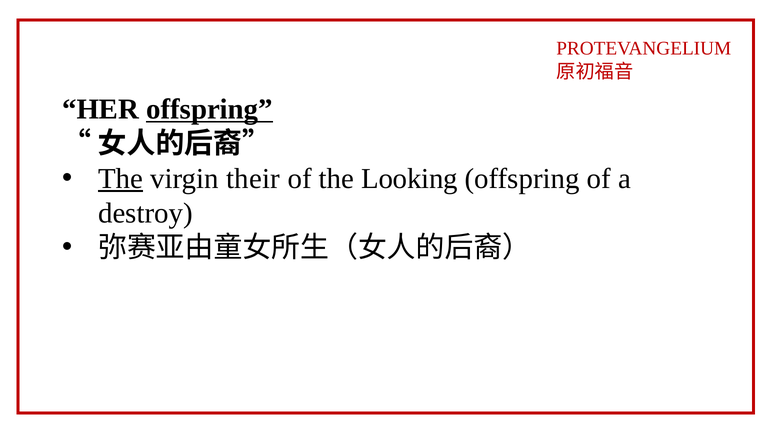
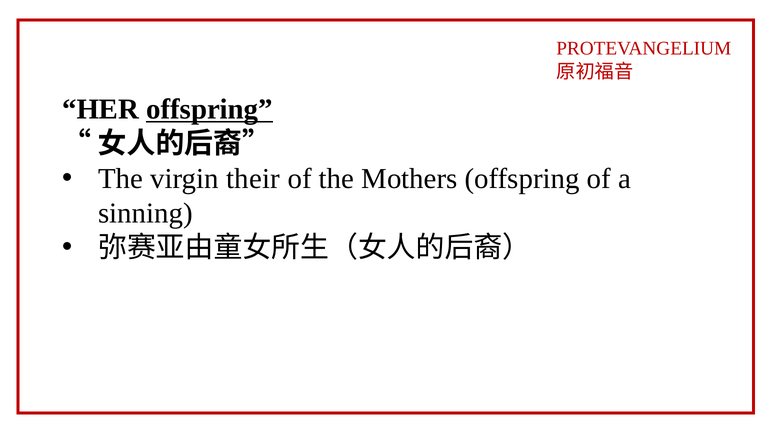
The at (121, 179) underline: present -> none
Looking: Looking -> Mothers
destroy: destroy -> sinning
